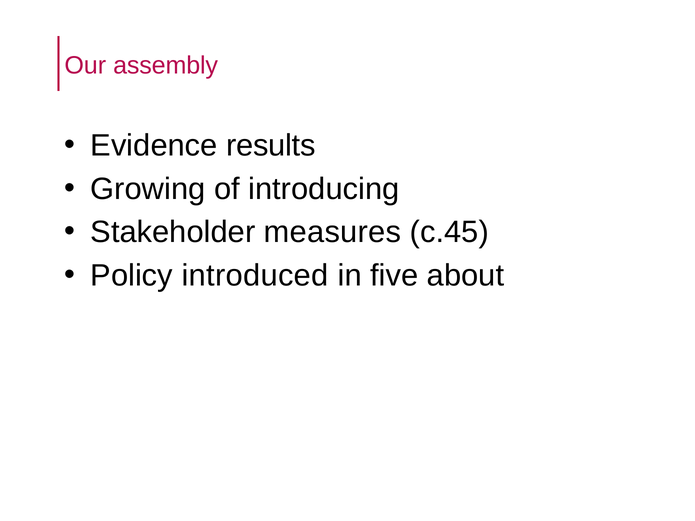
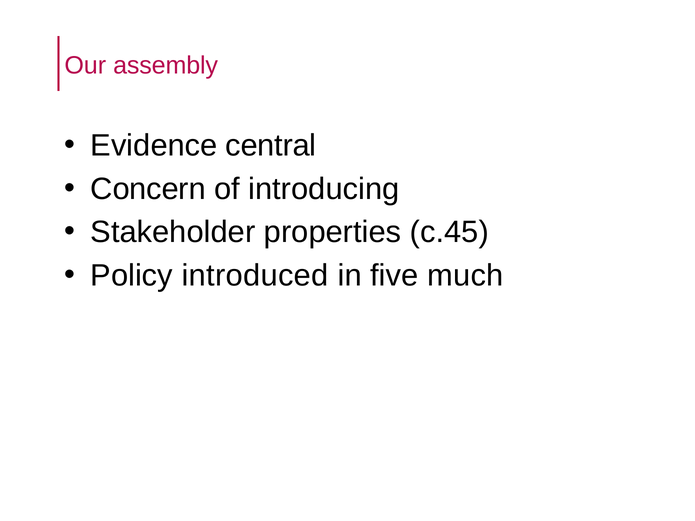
results: results -> central
Growing: Growing -> Concern
measures: measures -> properties
about: about -> much
